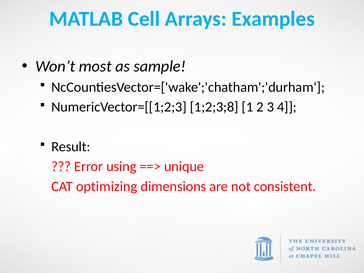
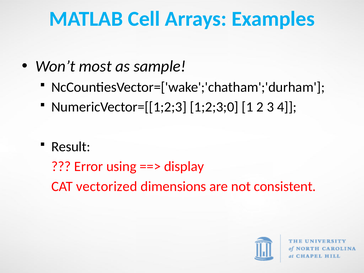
1;2;3;8: 1;2;3;8 -> 1;2;3;0
unique: unique -> display
optimizing: optimizing -> vectorized
